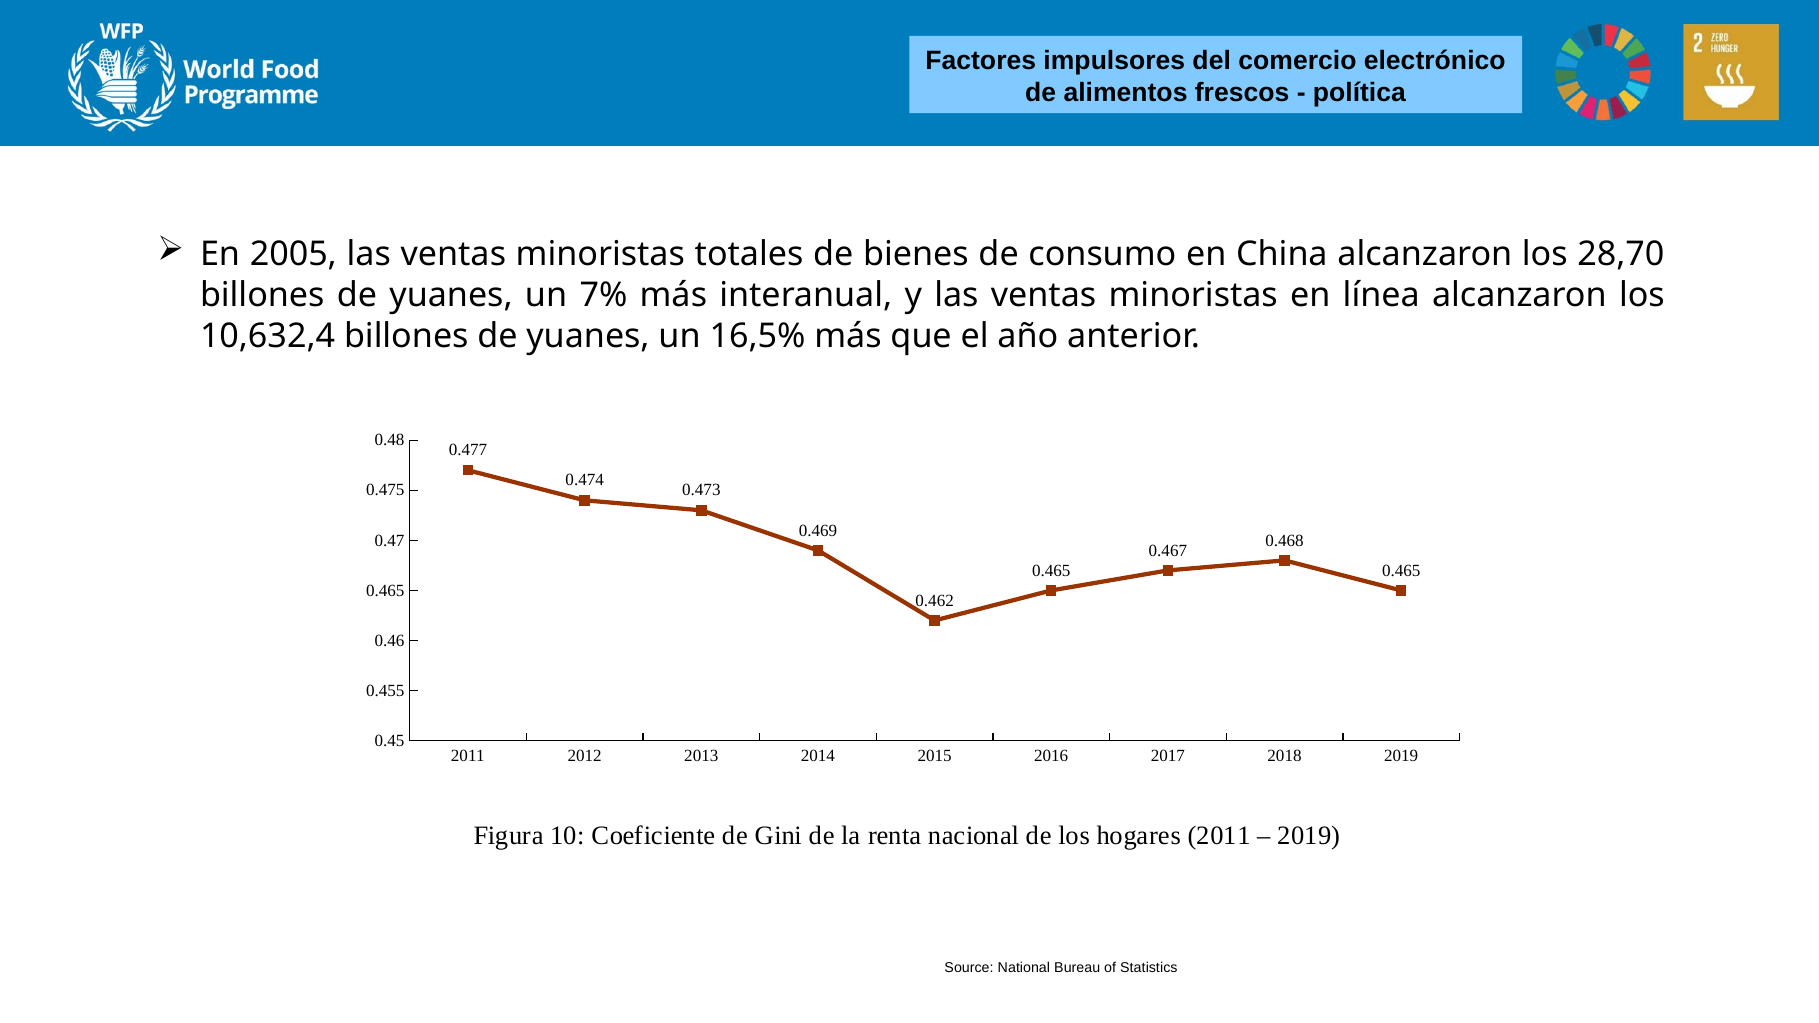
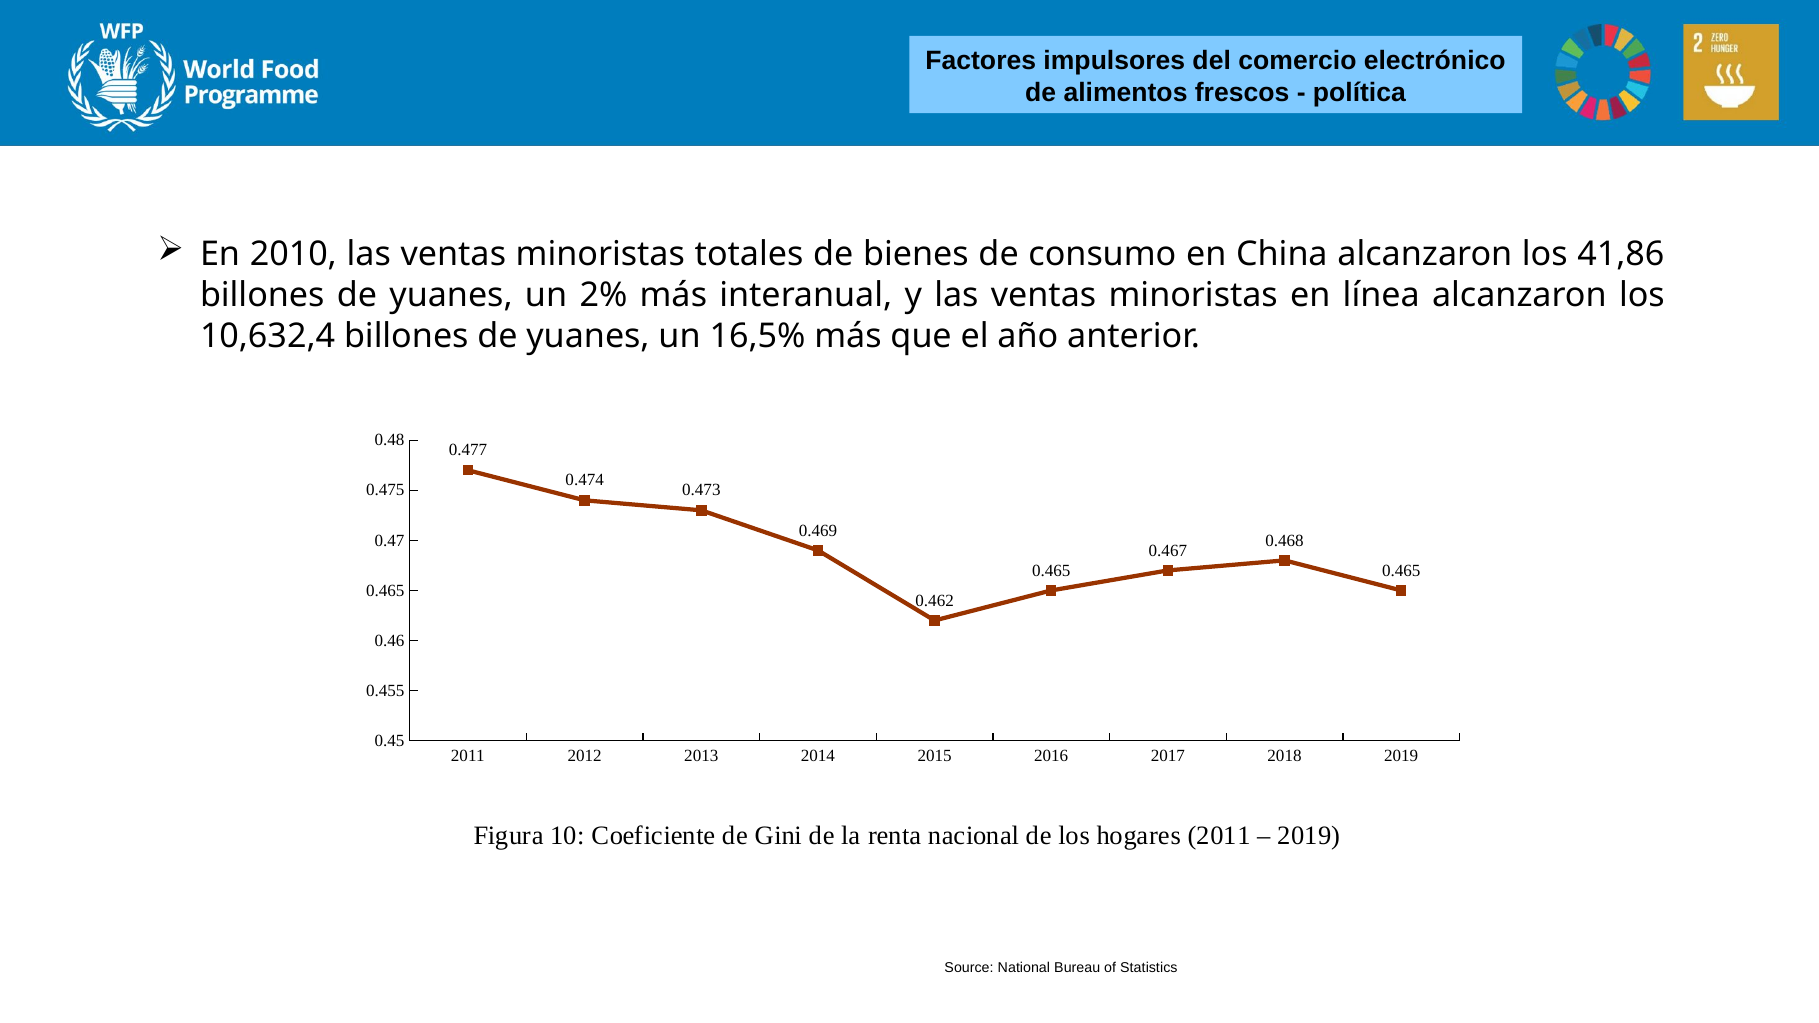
2005: 2005 -> 2010
28,70: 28,70 -> 41,86
7%: 7% -> 2%
